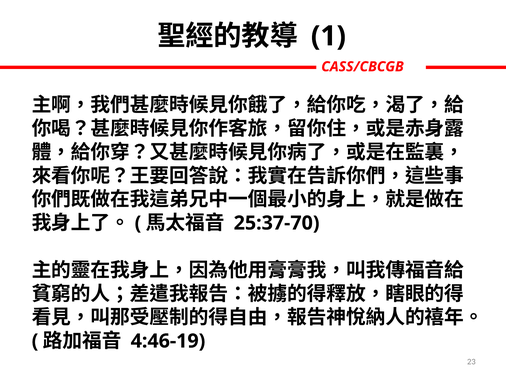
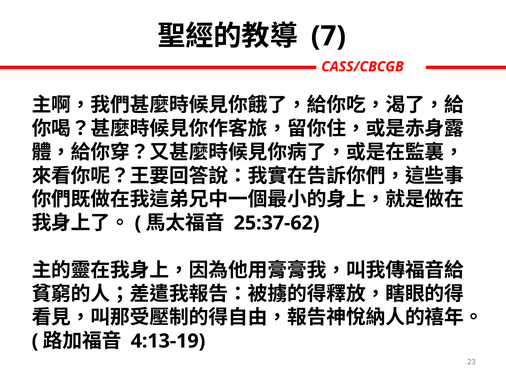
1: 1 -> 7
25:37-70: 25:37-70 -> 25:37-62
4:46-19: 4:46-19 -> 4:13-19
